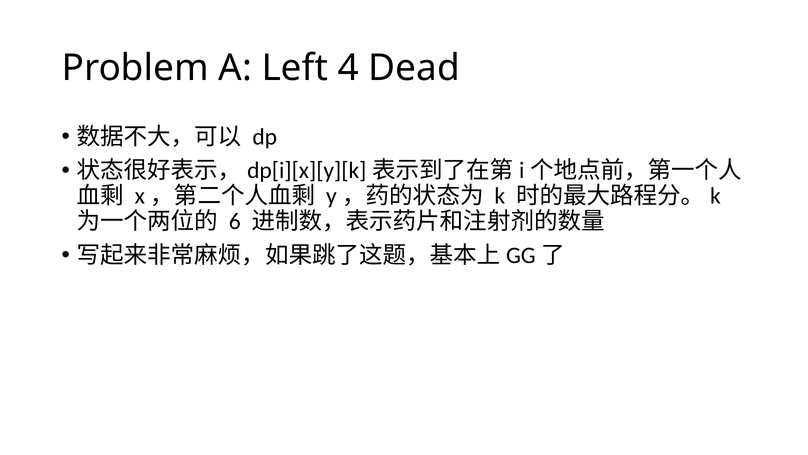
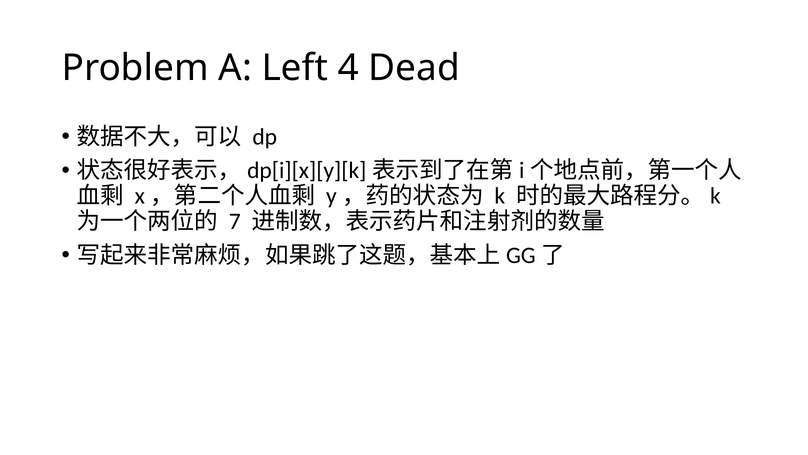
6: 6 -> 7
